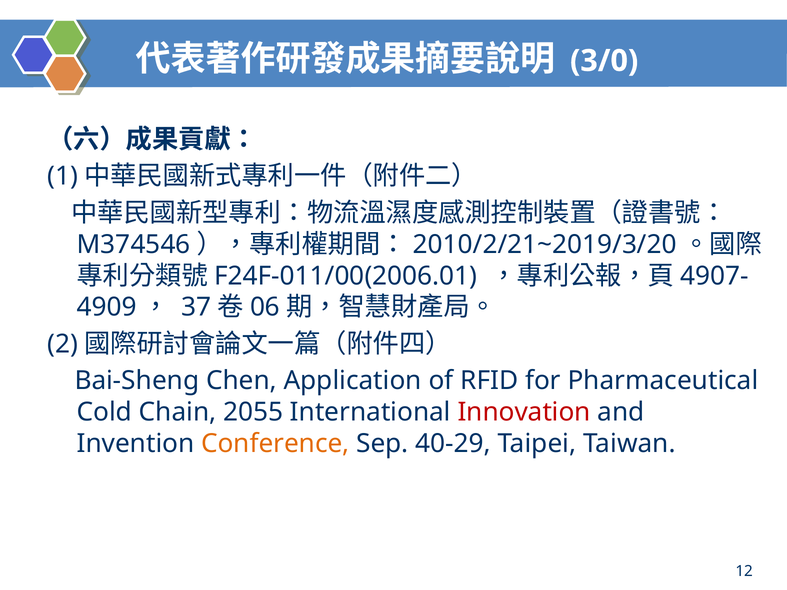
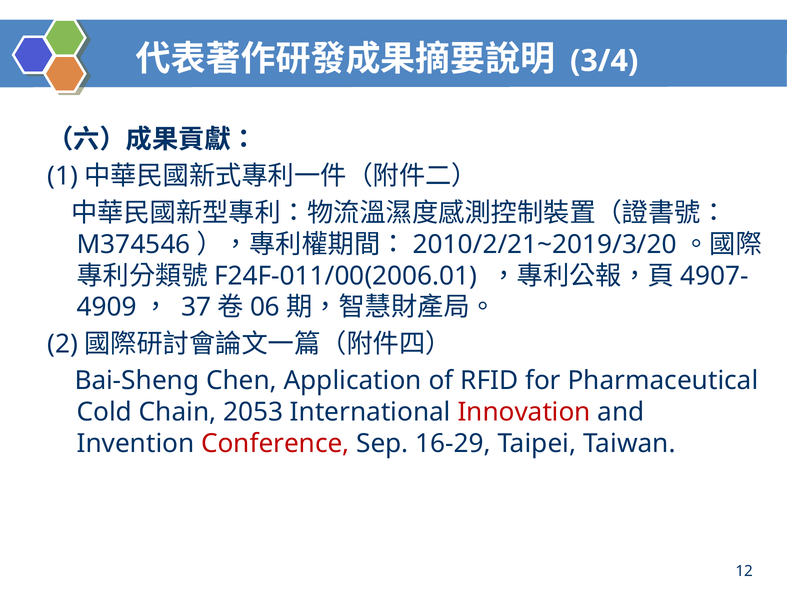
3/0: 3/0 -> 3/4
2055: 2055 -> 2053
Conference colour: orange -> red
40-29: 40-29 -> 16-29
